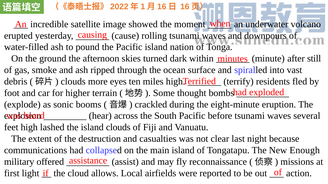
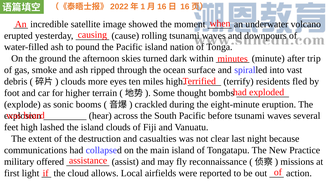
still: still -> trip
Enough: Enough -> Practice
